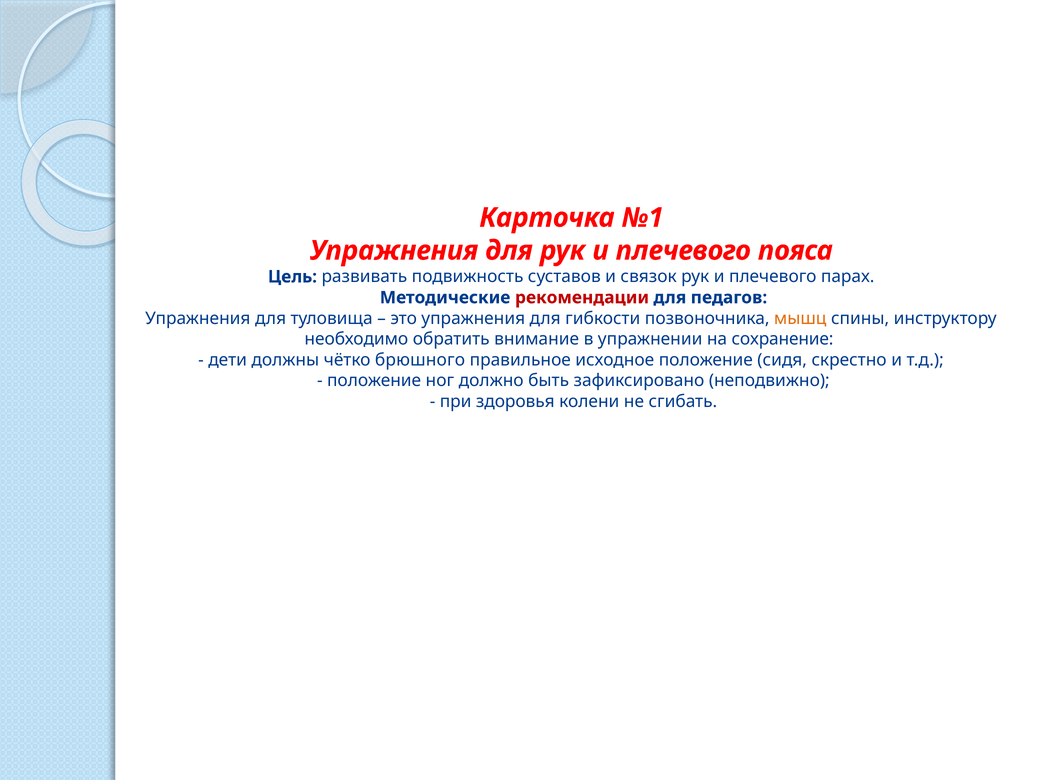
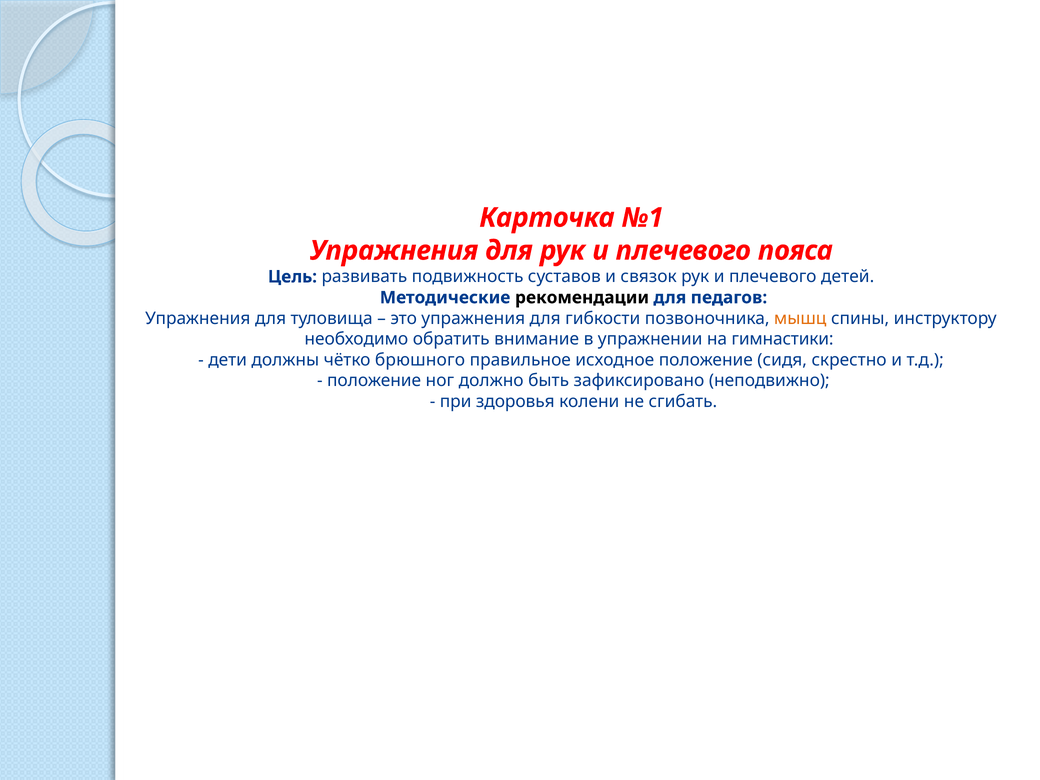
парах: парах -> детей
рекомендации colour: red -> black
сохранение: сохранение -> гимнастики
